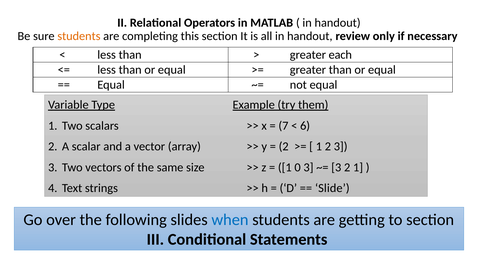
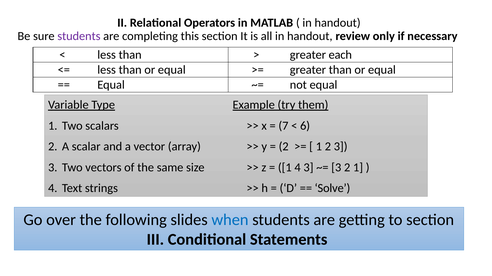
students at (79, 36) colour: orange -> purple
1 0: 0 -> 4
Slide: Slide -> Solve
